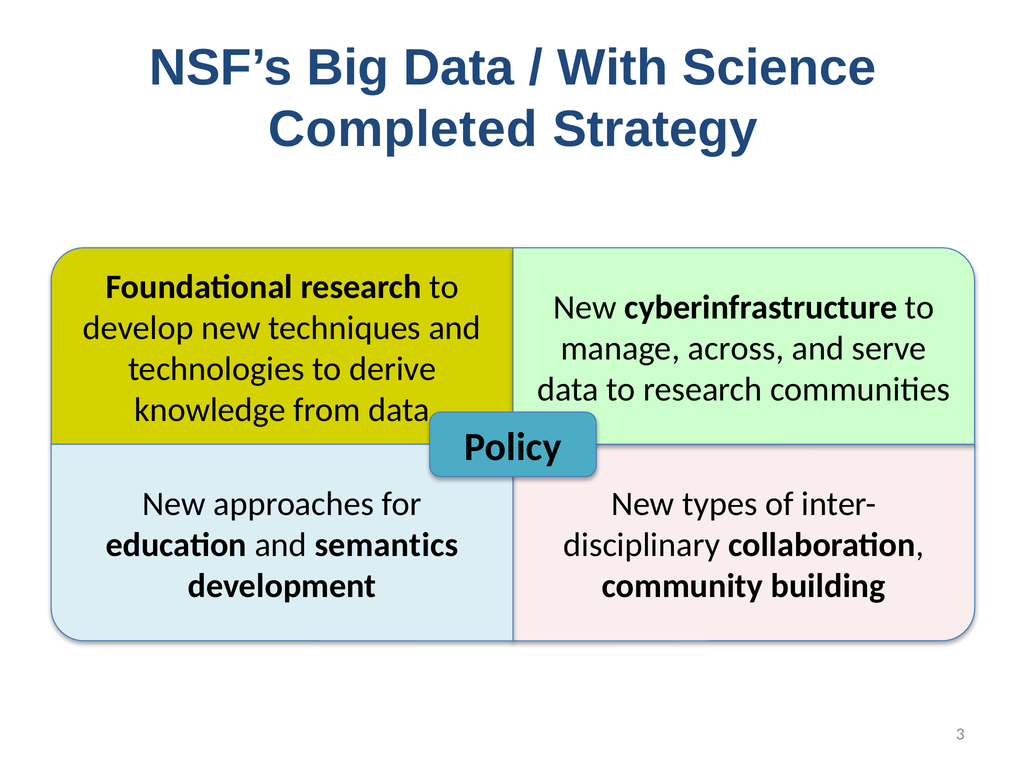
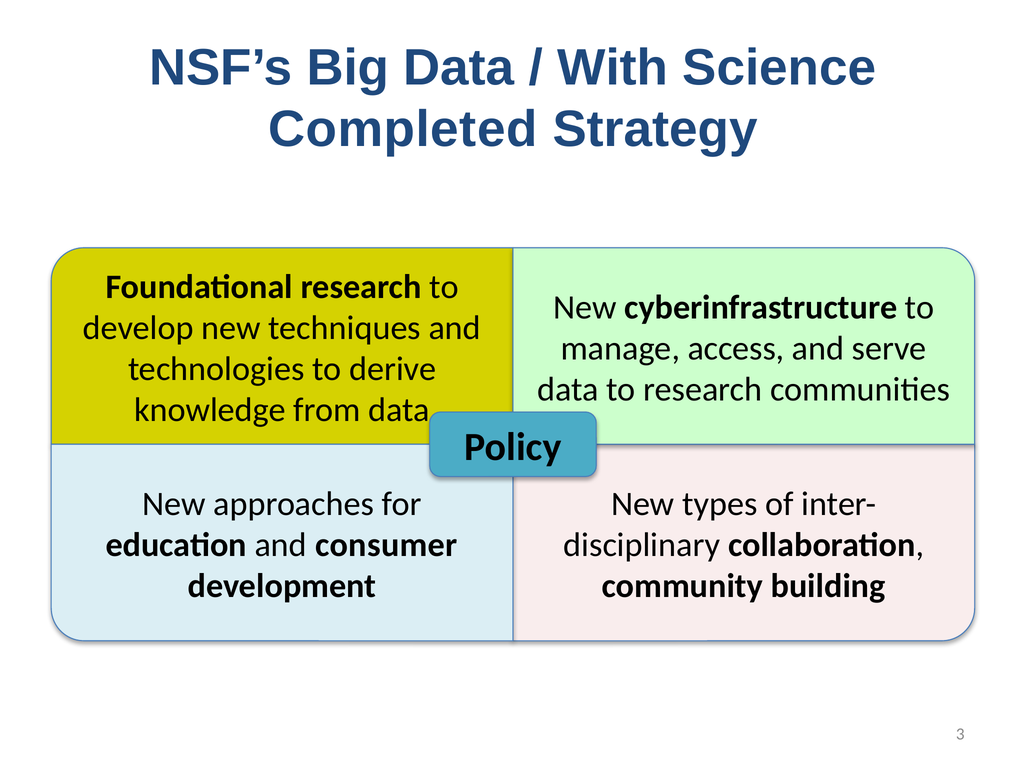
across: across -> access
semantics: semantics -> consumer
